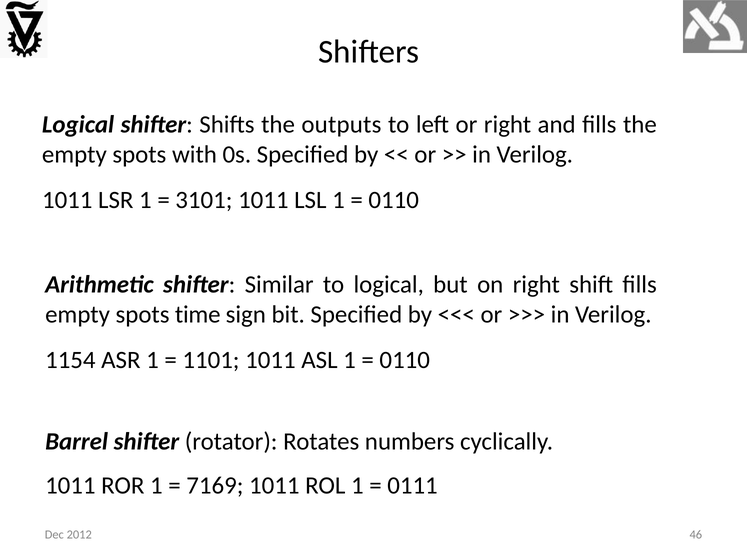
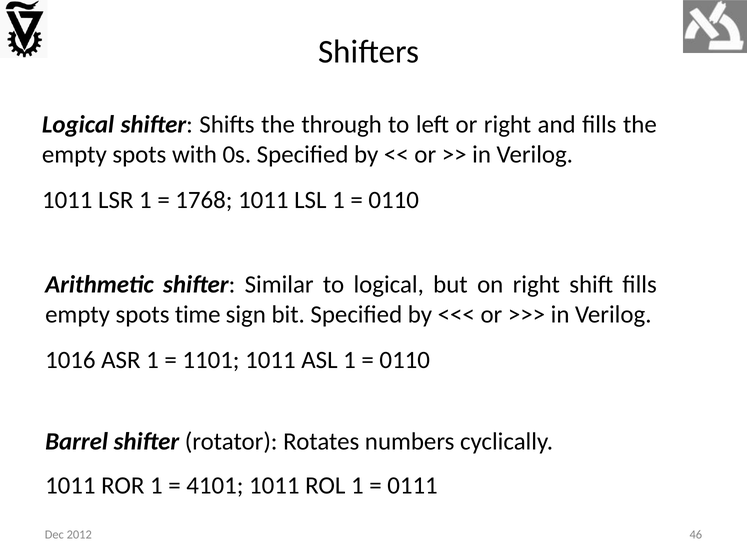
outputs: outputs -> through
3101: 3101 -> 1768
1154: 1154 -> 1016
7169: 7169 -> 4101
